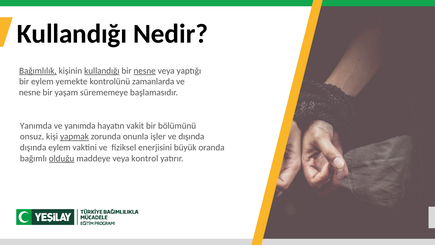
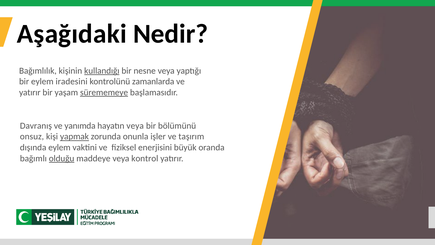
Kullandığı at (72, 34): Kullandığı -> Aşağıdaki
Bağımlılık underline: present -> none
nesne at (145, 71) underline: present -> none
yemekte: yemekte -> iradesini
nesne at (30, 92): nesne -> yatırır
sürememeye underline: none -> present
Yanımda at (36, 126): Yanımda -> Davranış
hayatın vakit: vakit -> veya
ve dışında: dışında -> taşırım
